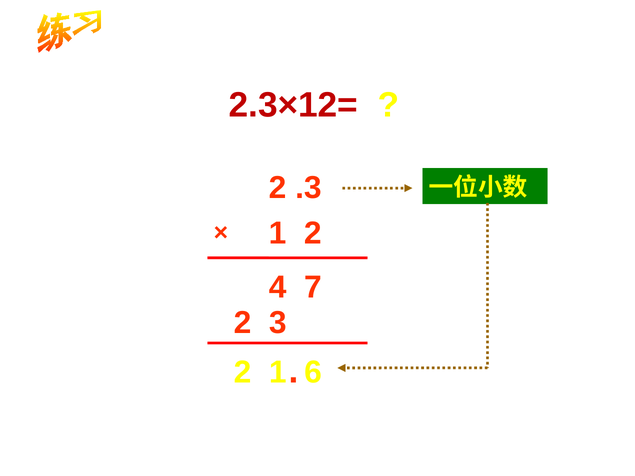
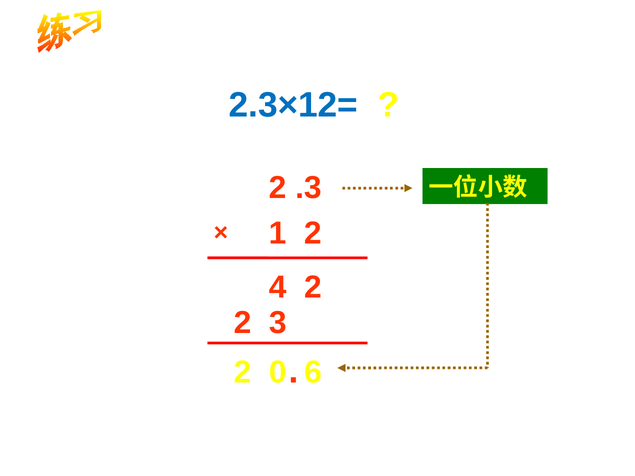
2.3×12= colour: red -> blue
4 7: 7 -> 2
2 1: 1 -> 0
